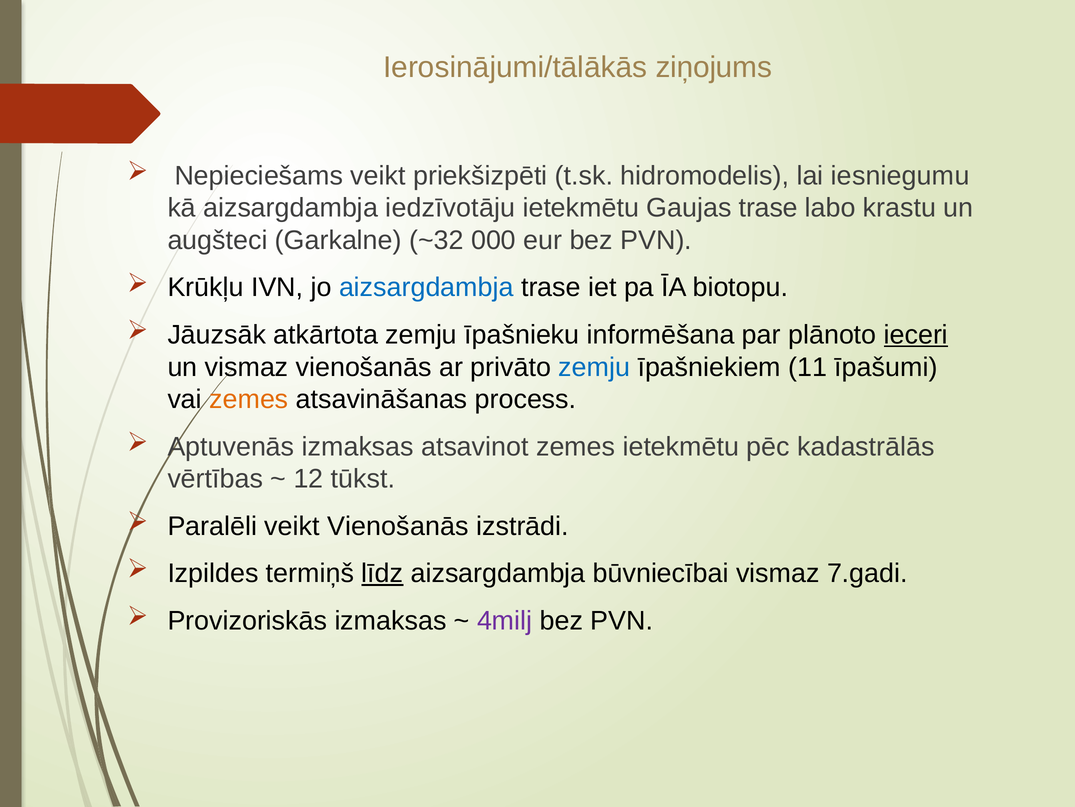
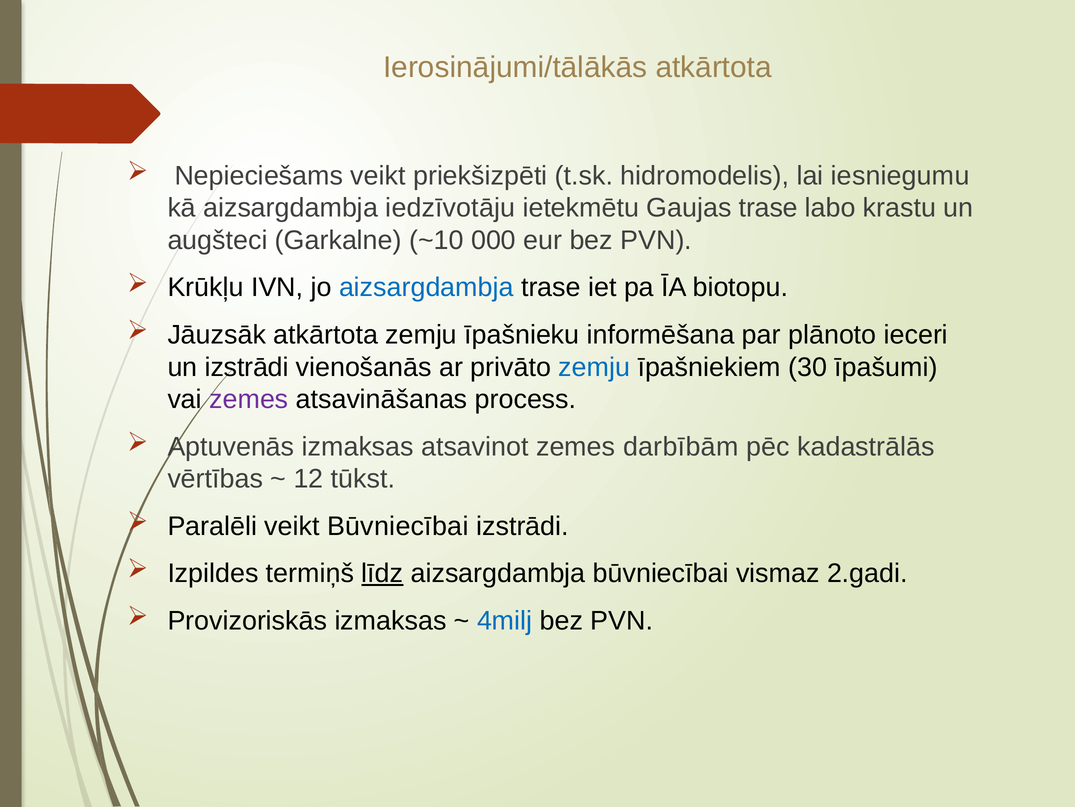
Ierosinājumi/tālākās ziņojums: ziņojums -> atkārtota
~32: ~32 -> ~10
ieceri underline: present -> none
un vismaz: vismaz -> izstrādi
11: 11 -> 30
zemes at (249, 399) colour: orange -> purple
zemes ietekmētu: ietekmētu -> darbībām
veikt Vienošanās: Vienošanās -> Būvniecībai
7.gadi: 7.gadi -> 2.gadi
4milj colour: purple -> blue
